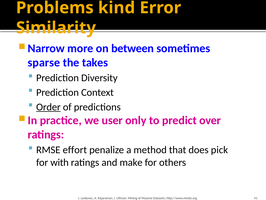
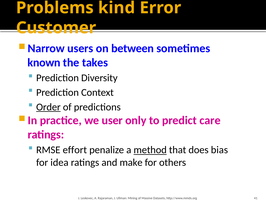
Similarity: Similarity -> Customer
more: more -> users
sparse: sparse -> known
over: over -> care
method underline: none -> present
pick: pick -> bias
with: with -> idea
